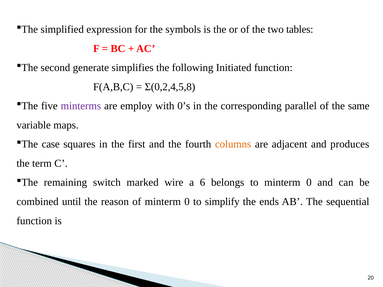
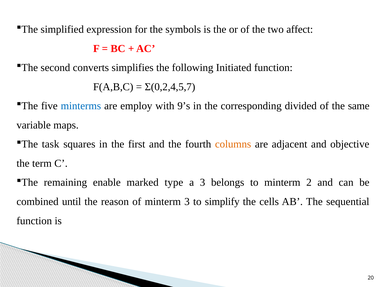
tables: tables -> affect
generate: generate -> converts
Σ(0,2,4,5,8: Σ(0,2,4,5,8 -> Σ(0,2,4,5,7
minterms colour: purple -> blue
0’s: 0’s -> 9’s
parallel: parallel -> divided
case: case -> task
produces: produces -> objective
switch: switch -> enable
wire: wire -> type
a 6: 6 -> 3
to minterm 0: 0 -> 2
of minterm 0: 0 -> 3
ends: ends -> cells
